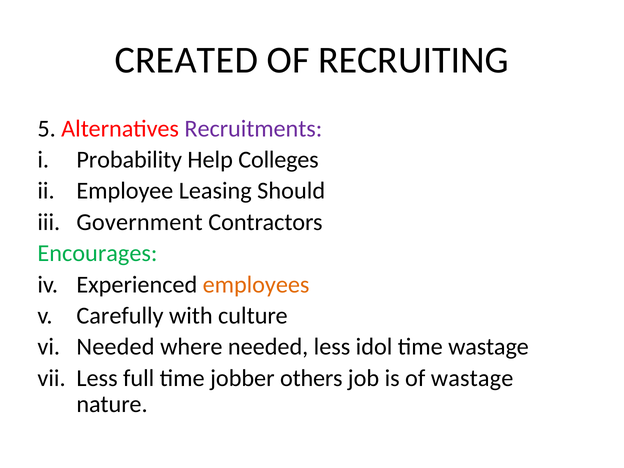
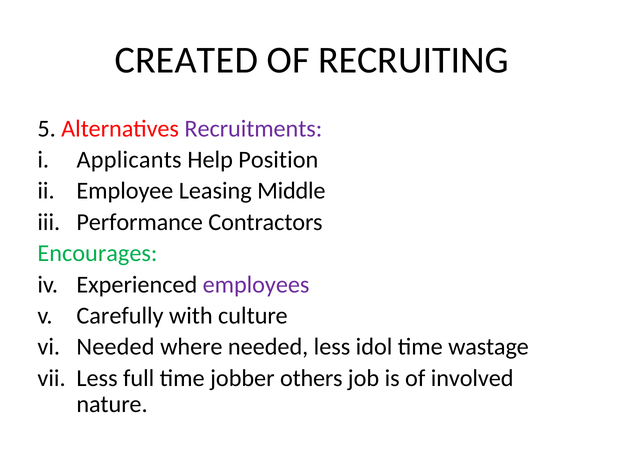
Probability: Probability -> Applicants
Colleges: Colleges -> Position
Should: Should -> Middle
Government: Government -> Performance
employees colour: orange -> purple
of wastage: wastage -> involved
